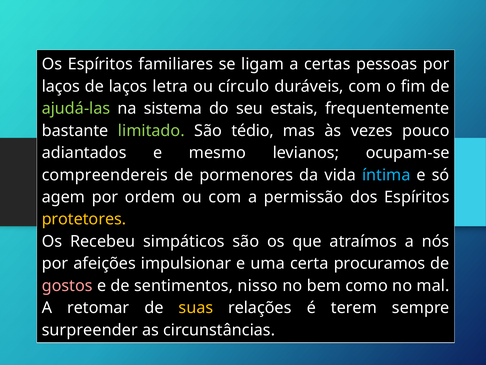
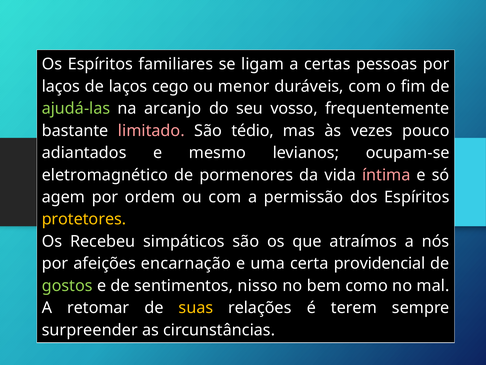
letra: letra -> cego
círculo: círculo -> menor
sistema: sistema -> arcanjo
estais: estais -> vosso
limitado colour: light green -> pink
compreendereis: compreendereis -> eletromagnético
íntima colour: light blue -> pink
impulsionar: impulsionar -> encarnação
procuramos: procuramos -> providencial
gostos colour: pink -> light green
